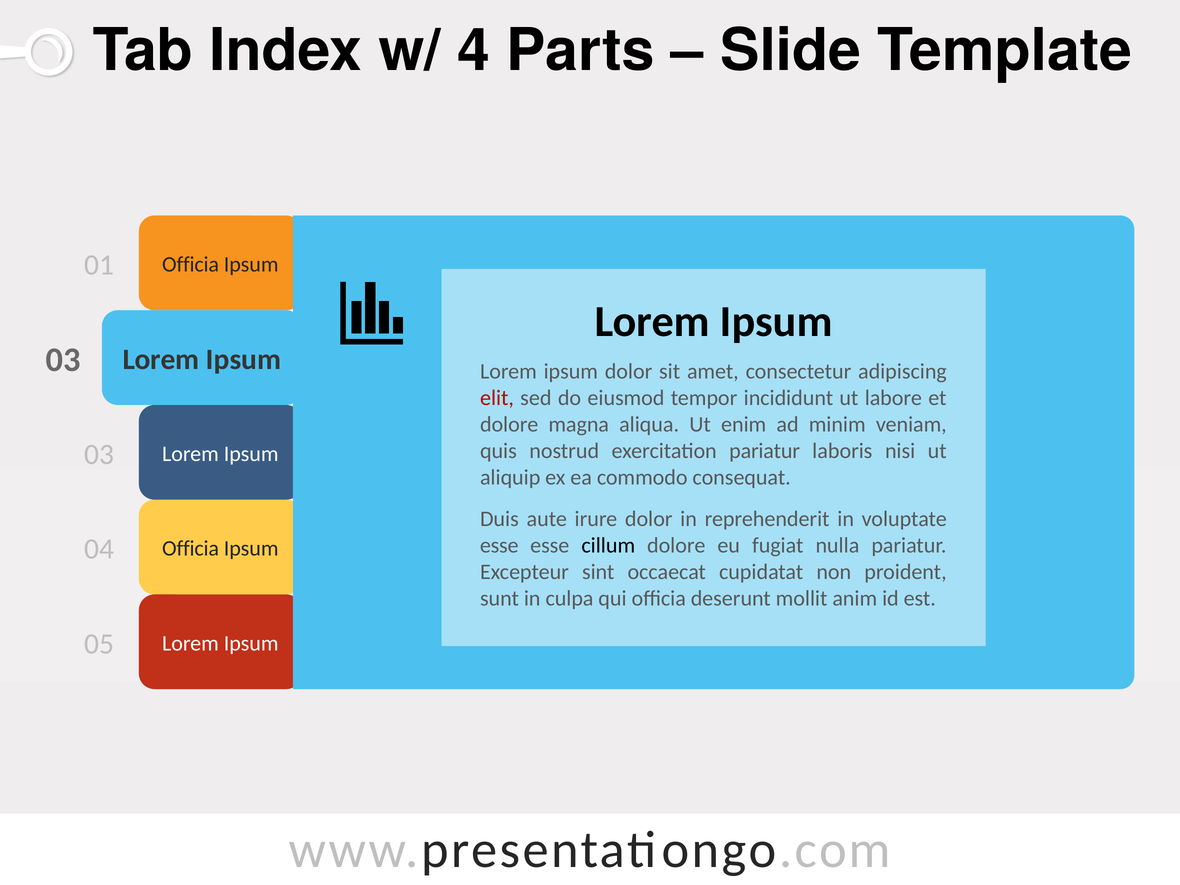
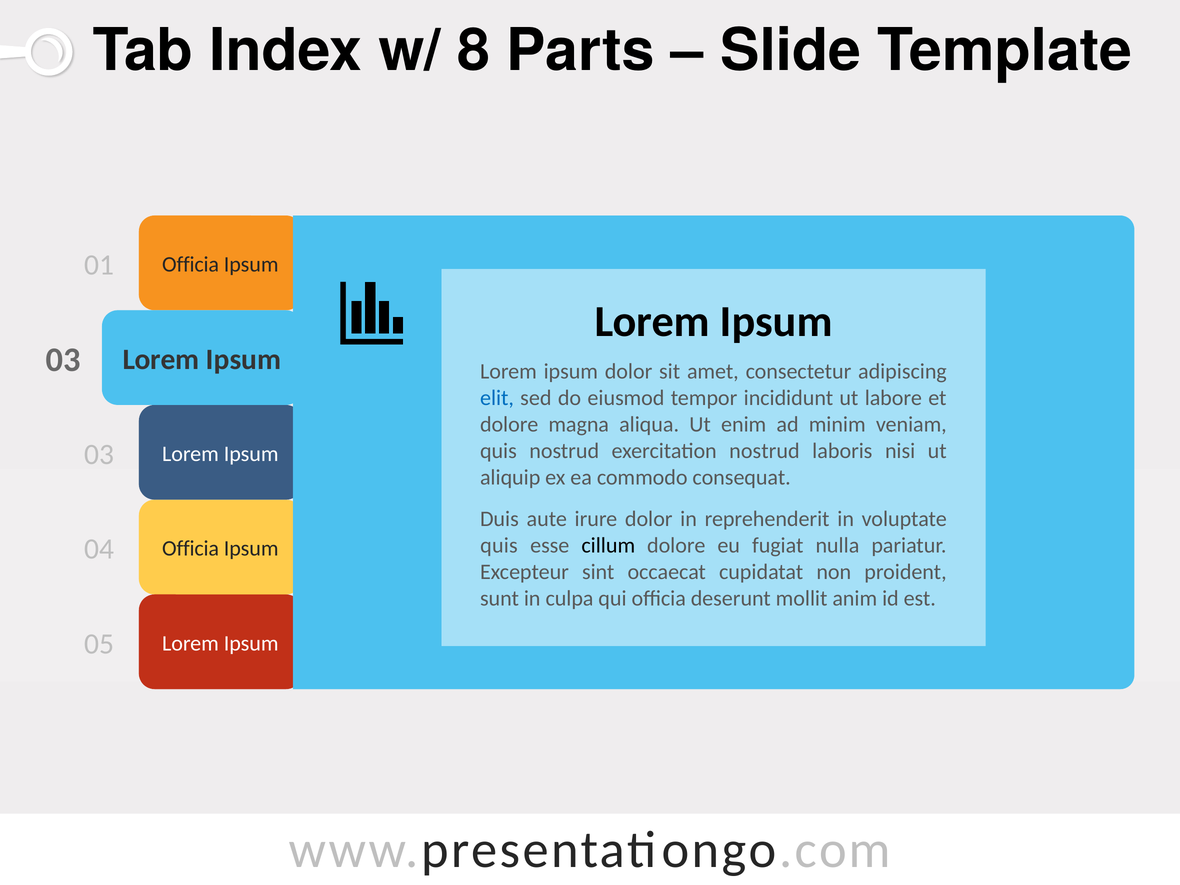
4: 4 -> 8
elit colour: red -> blue
exercitation pariatur: pariatur -> nostrud
esse at (499, 545): esse -> quis
